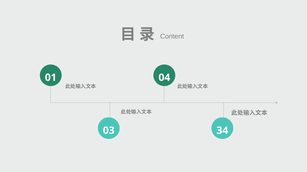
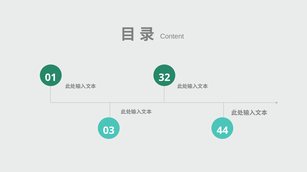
04: 04 -> 32
34: 34 -> 44
